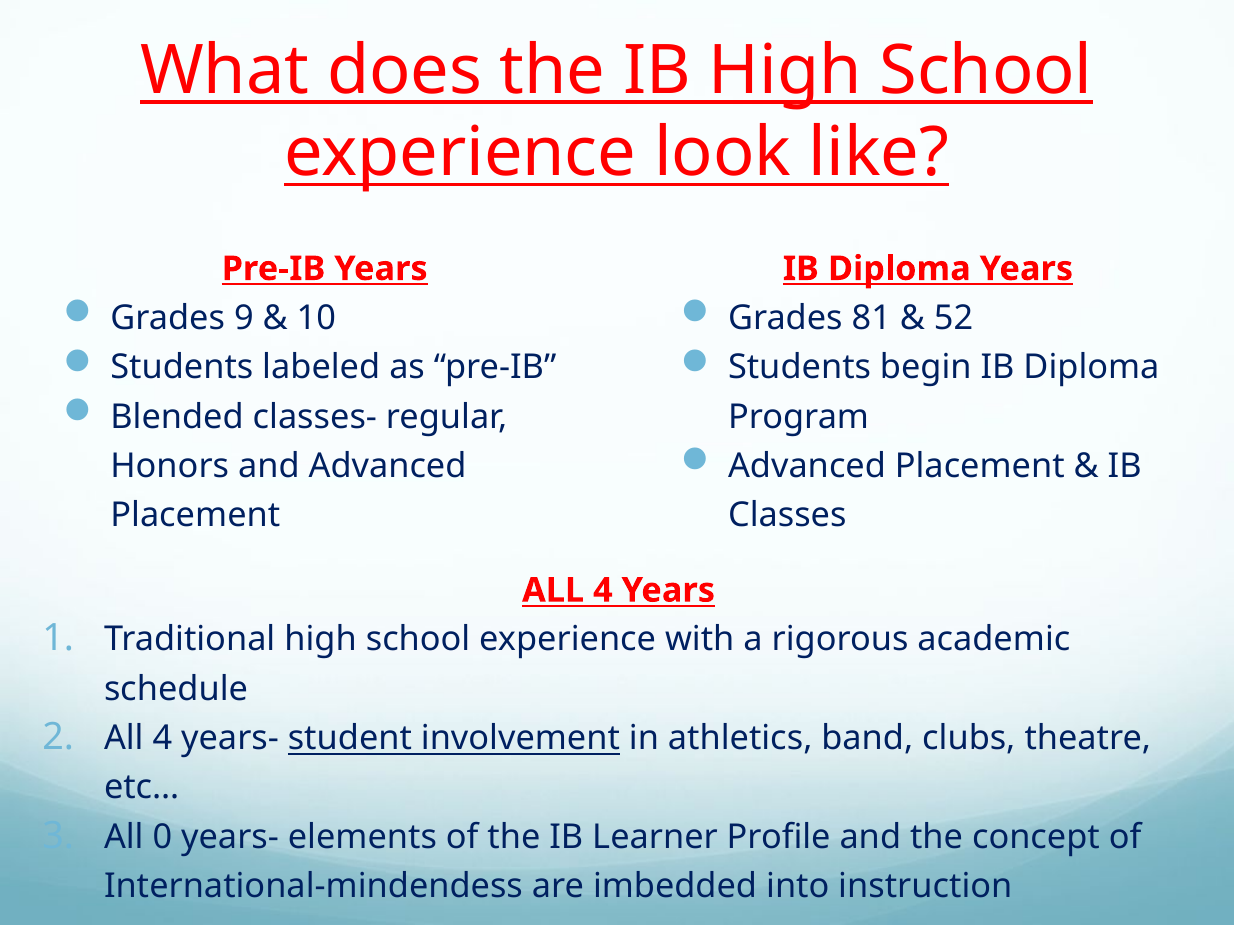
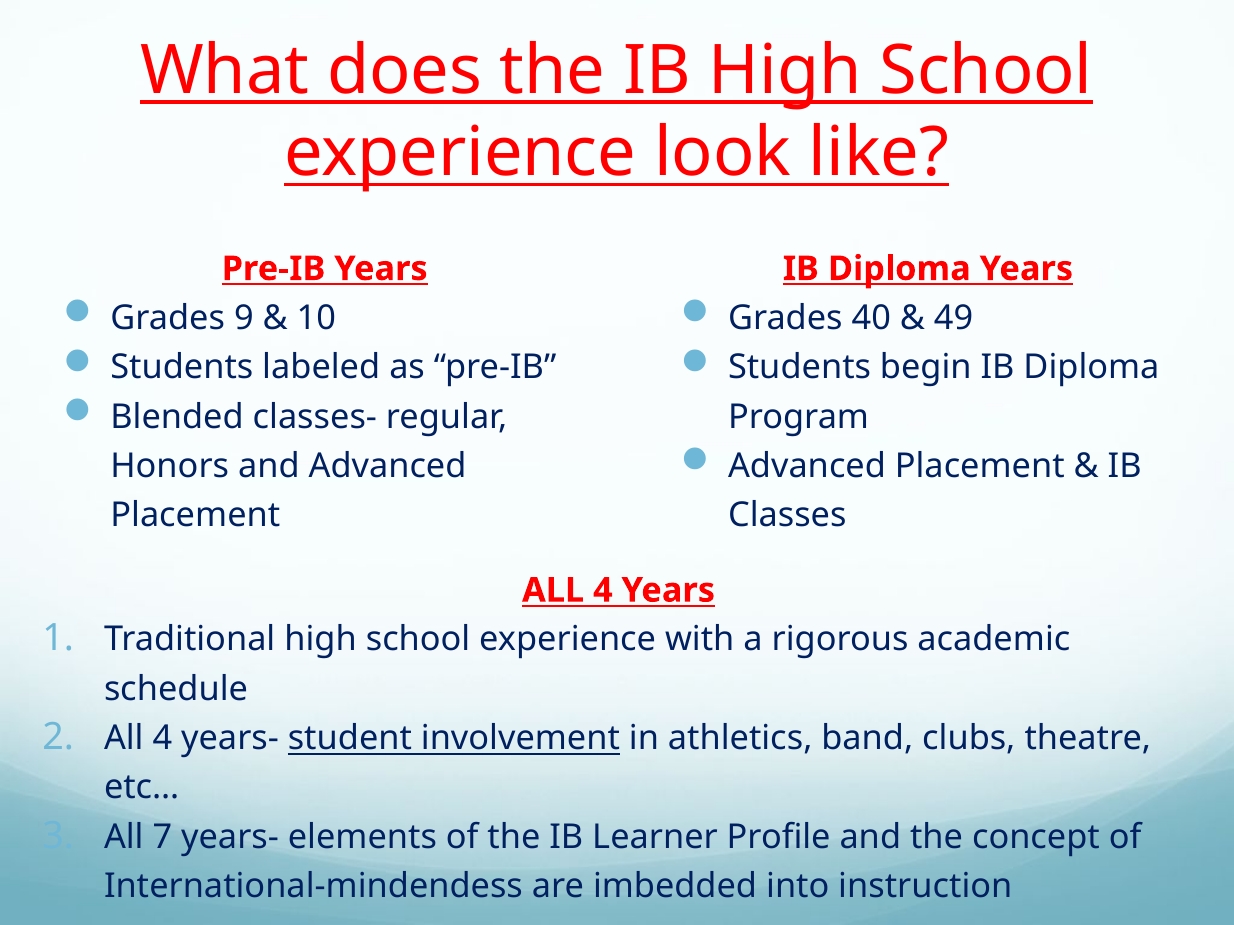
81: 81 -> 40
52: 52 -> 49
0: 0 -> 7
